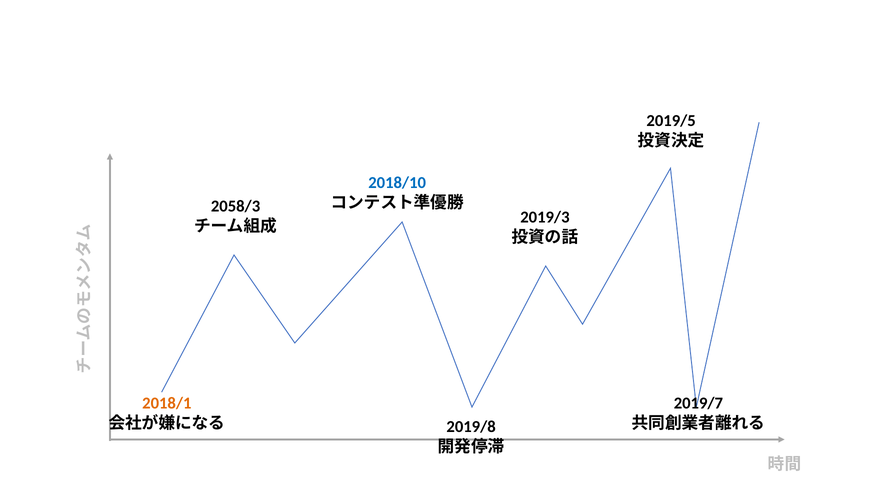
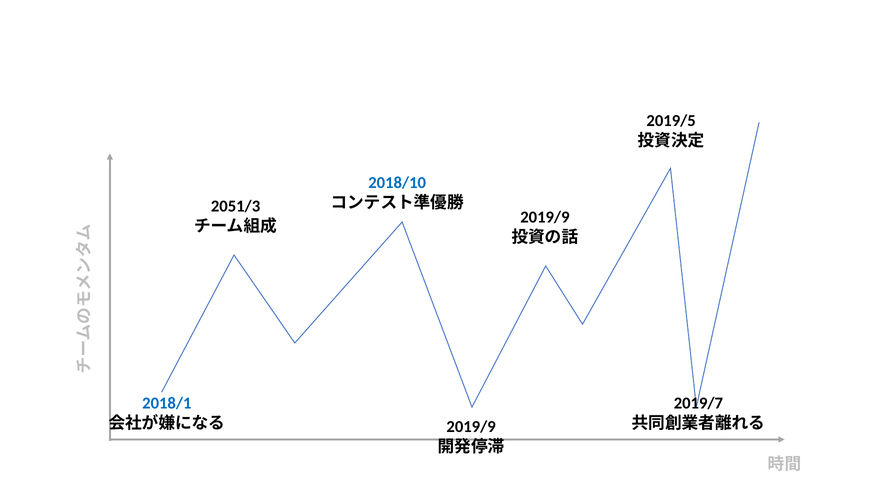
2058/3: 2058/3 -> 2051/3
2019/3 at (545, 217): 2019/3 -> 2019/9
2018/1 colour: orange -> blue
2019/8 at (471, 427): 2019/8 -> 2019/9
